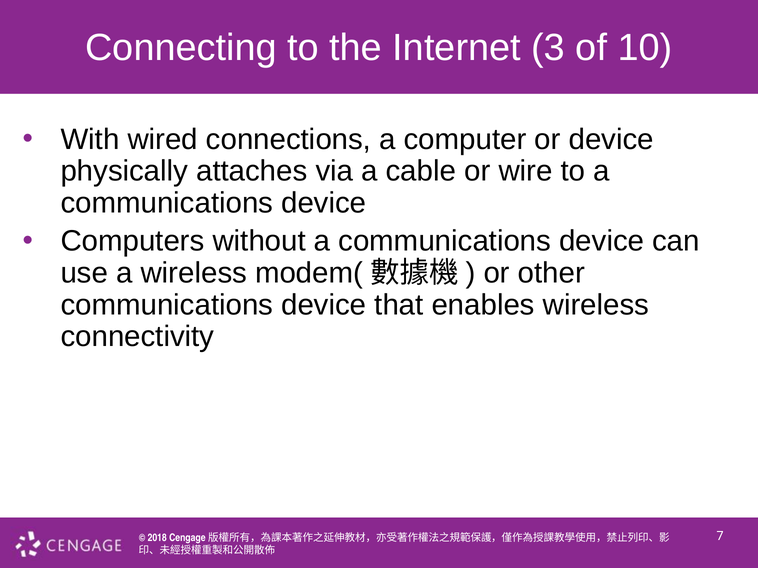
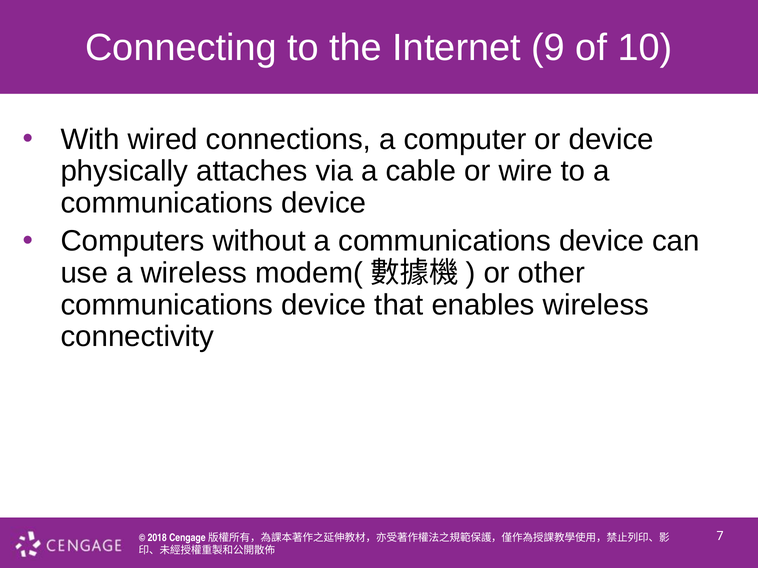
3: 3 -> 9
